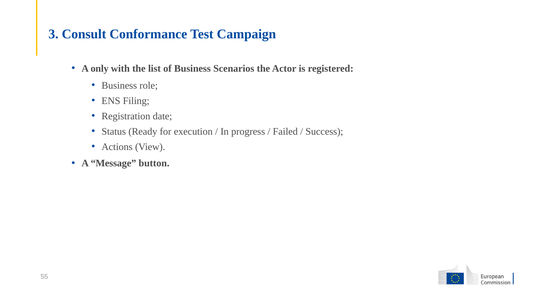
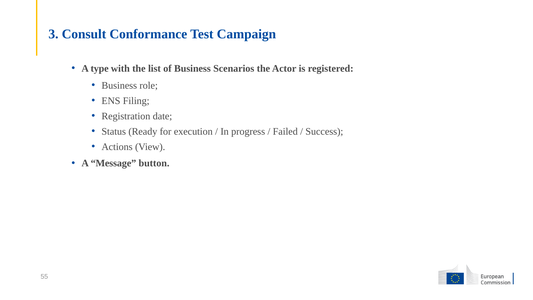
only: only -> type
